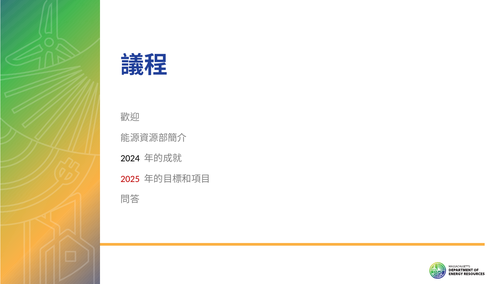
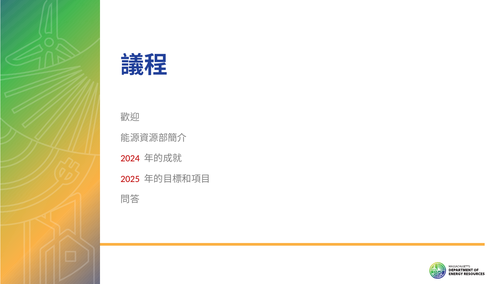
2024 colour: black -> red
